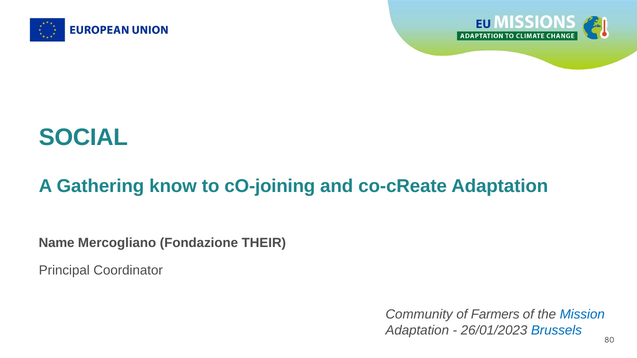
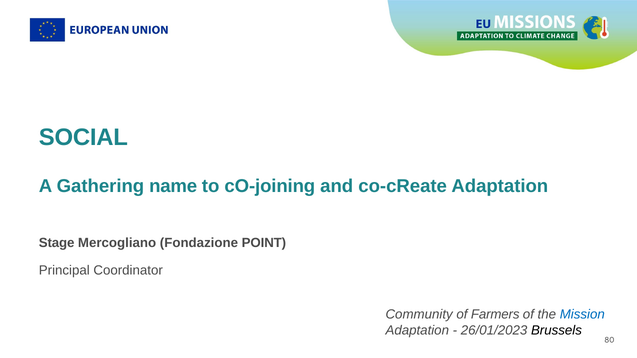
know: know -> name
Name: Name -> Stage
THEIR: THEIR -> POINT
Brussels colour: blue -> black
